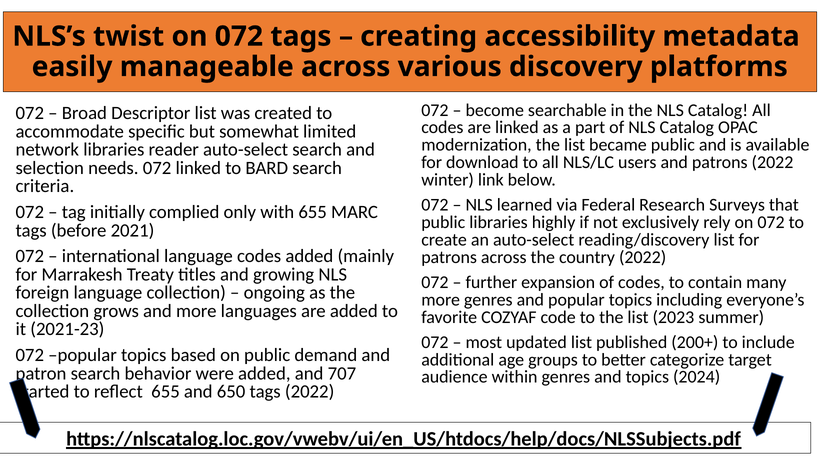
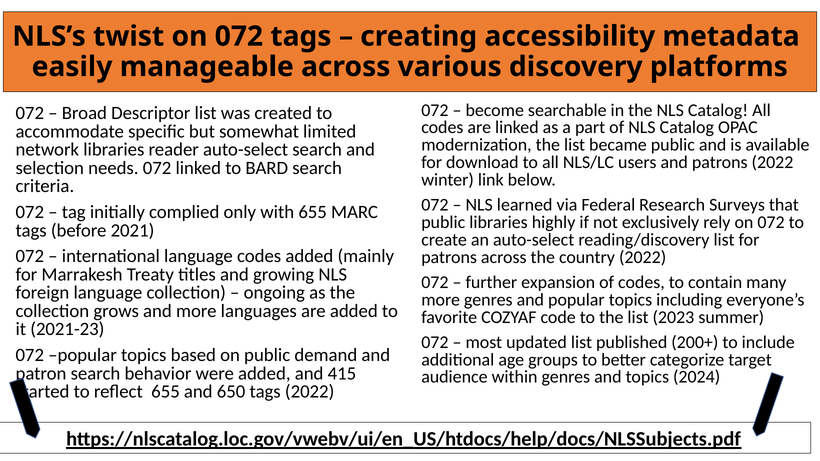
707: 707 -> 415
